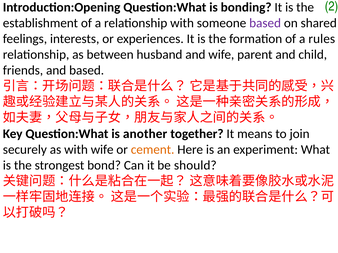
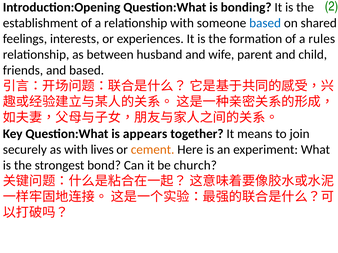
based at (265, 23) colour: purple -> blue
another: another -> appears
with wife: wife -> lives
should: should -> church
